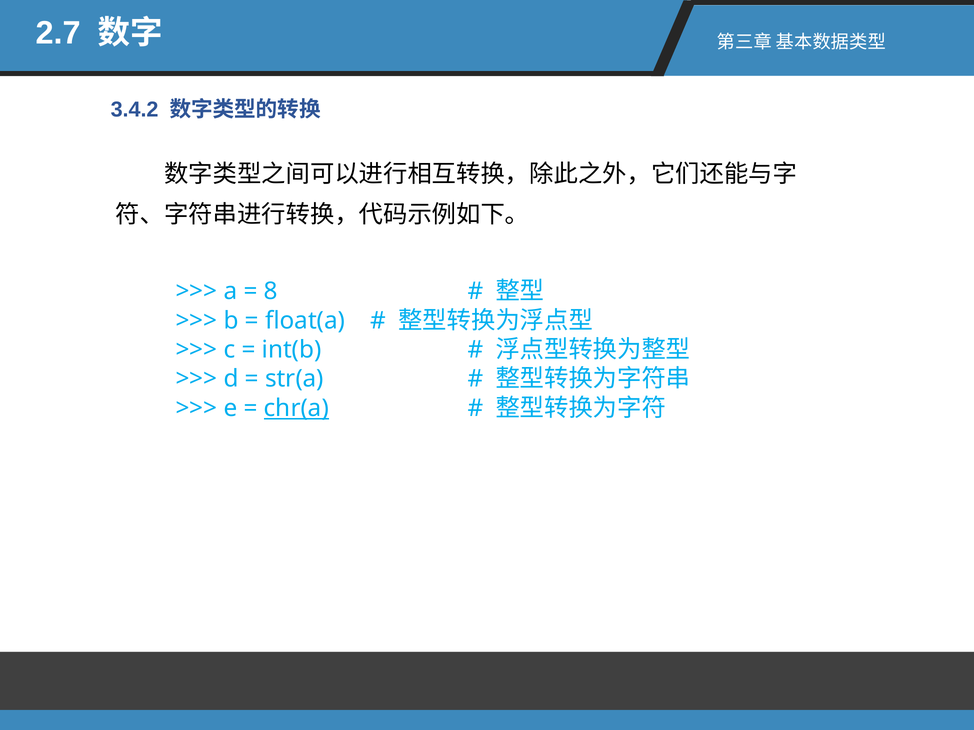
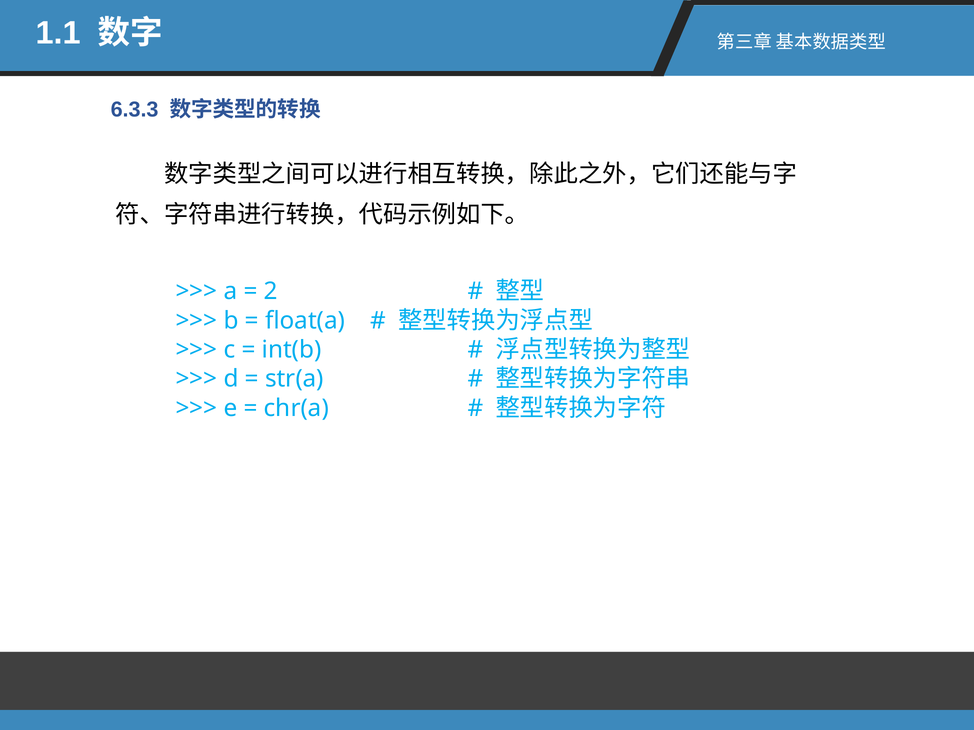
2.7: 2.7 -> 1.1
3.4.2: 3.4.2 -> 6.3.3
8: 8 -> 2
chr(a underline: present -> none
